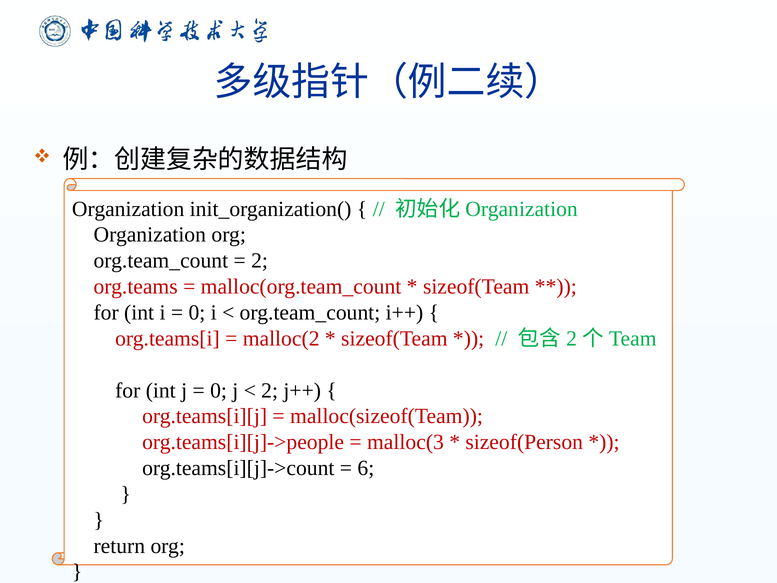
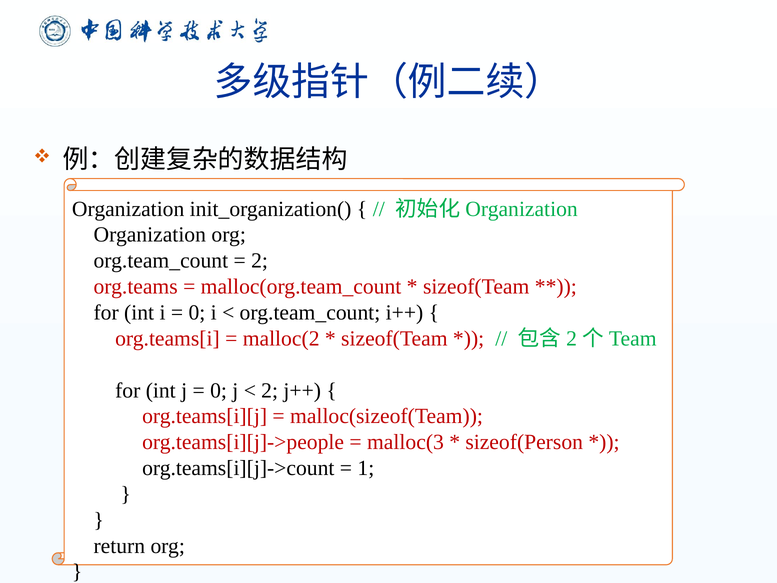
6: 6 -> 1
